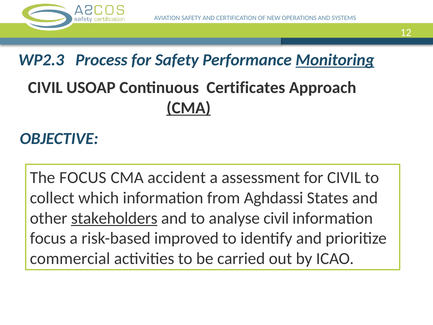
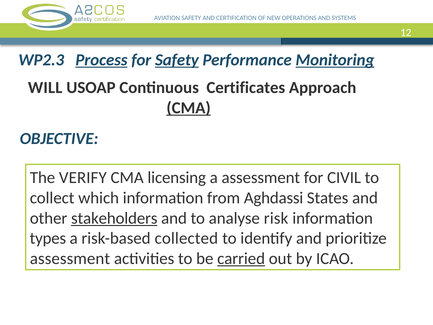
Process underline: none -> present
Safety at (177, 60) underline: none -> present
CIVIL at (45, 88): CIVIL -> WILL
The FOCUS: FOCUS -> VERIFY
accident: accident -> licensing
analyse civil: civil -> risk
focus at (48, 238): focus -> types
improved: improved -> collected
commercial at (70, 258): commercial -> assessment
carried underline: none -> present
